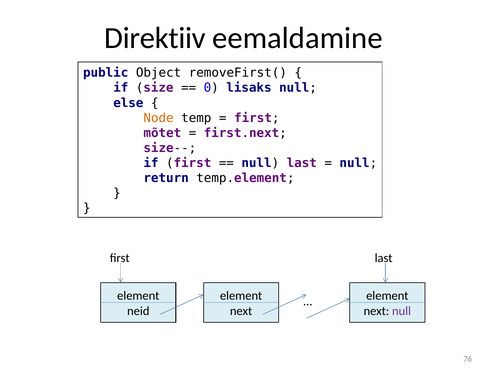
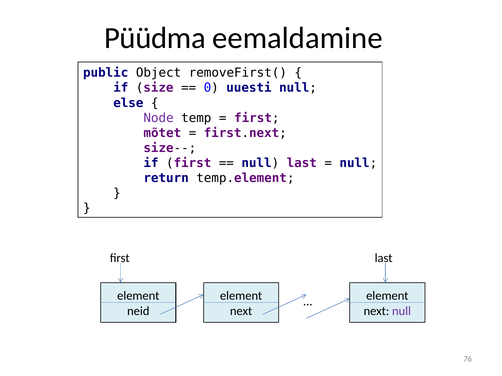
Direktiiv: Direktiiv -> Püüdma
lisaks: lisaks -> uuesti
Node colour: orange -> purple
